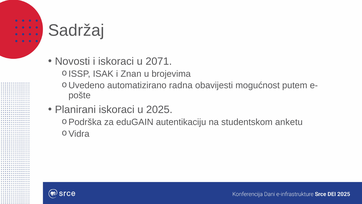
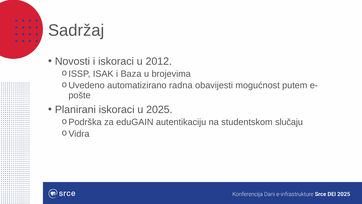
2071: 2071 -> 2012
Znan: Znan -> Baza
anketu: anketu -> slučaju
